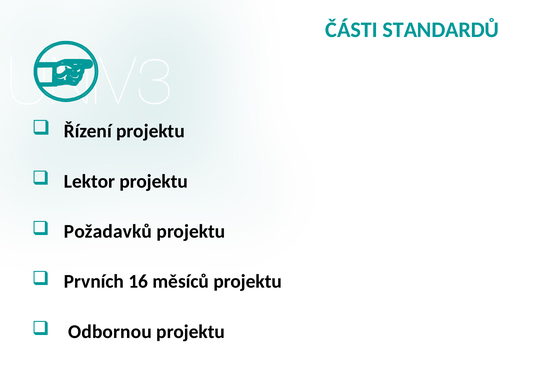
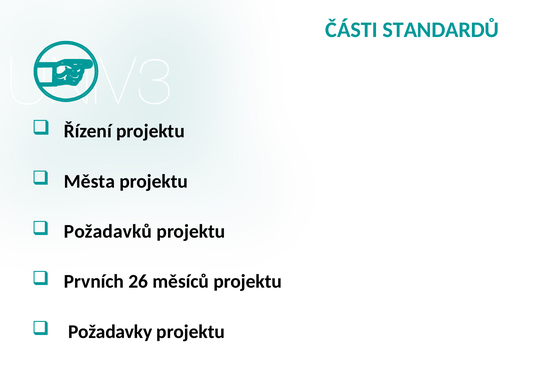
Lektor: Lektor -> Města
16: 16 -> 26
Odbornou: Odbornou -> Požadavky
